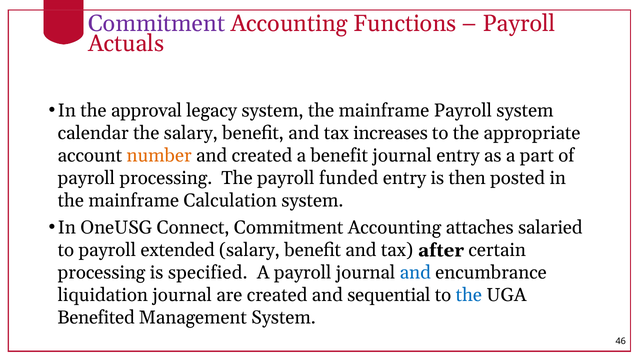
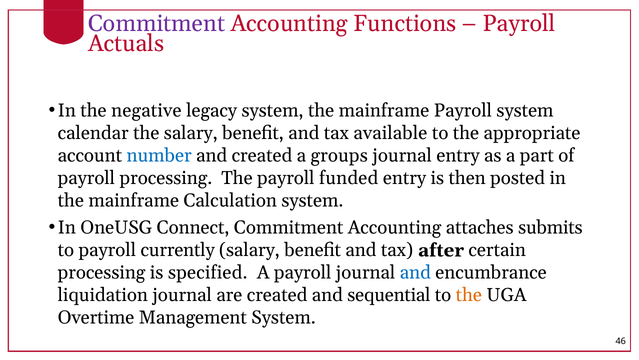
approval: approval -> negative
increases: increases -> available
number colour: orange -> blue
a benefit: benefit -> groups
salaried: salaried -> submits
extended: extended -> currently
the at (469, 295) colour: blue -> orange
Benefited: Benefited -> Overtime
